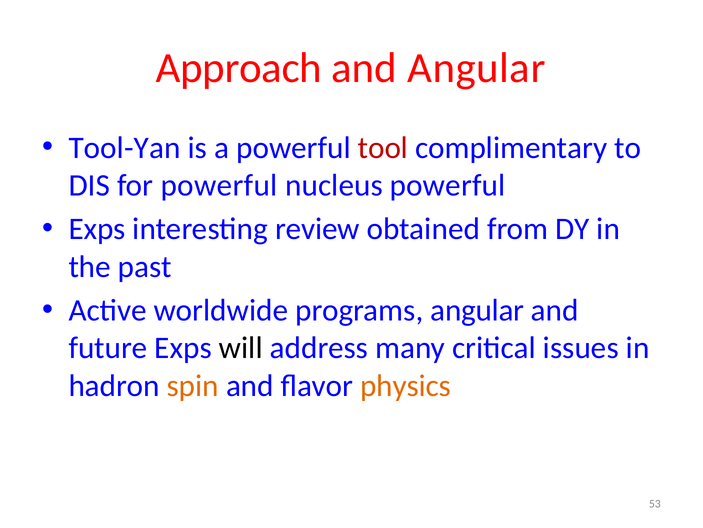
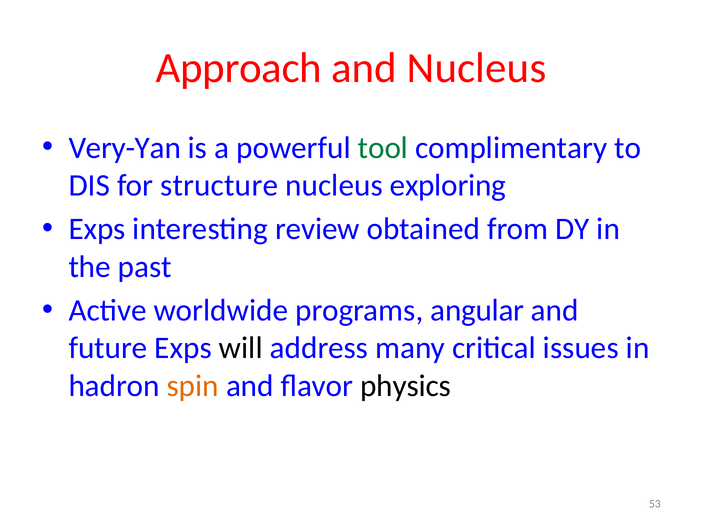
and Angular: Angular -> Nucleus
Tool-Yan: Tool-Yan -> Very-Yan
tool colour: red -> green
for powerful: powerful -> structure
nucleus powerful: powerful -> exploring
physics colour: orange -> black
